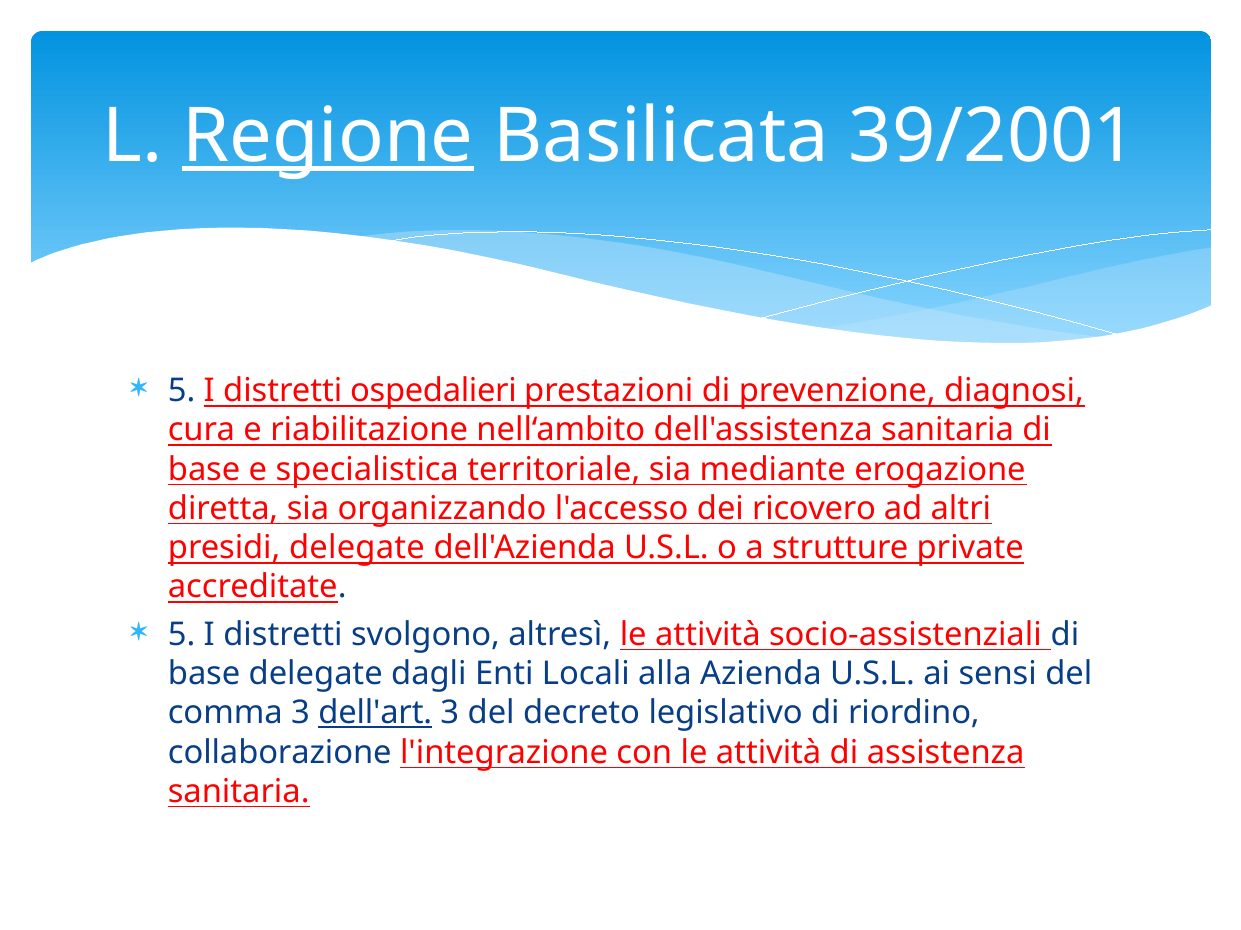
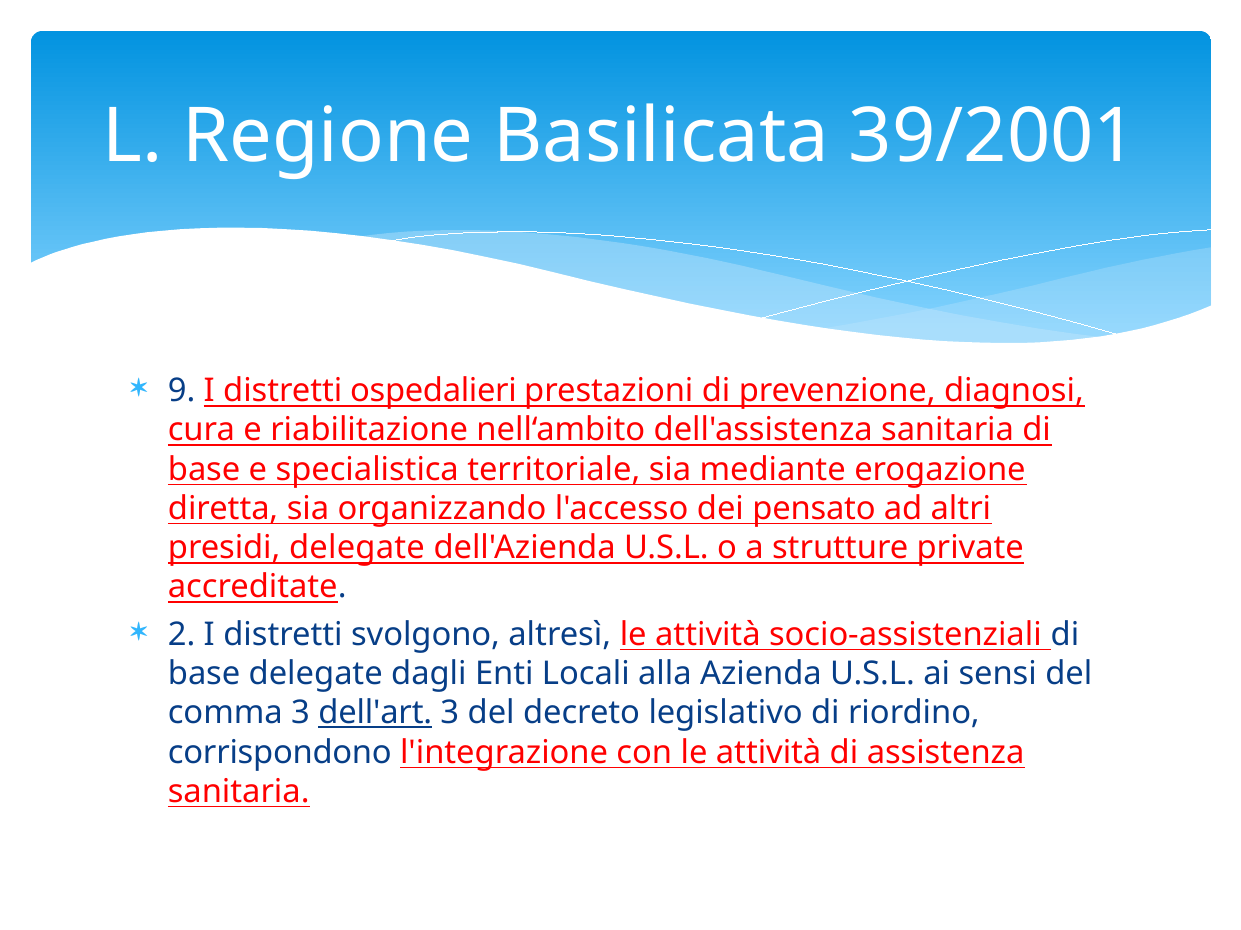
Regione underline: present -> none
5 at (182, 391): 5 -> 9
ricovero: ricovero -> pensato
5 at (182, 635): 5 -> 2
collaborazione: collaborazione -> corrispondono
